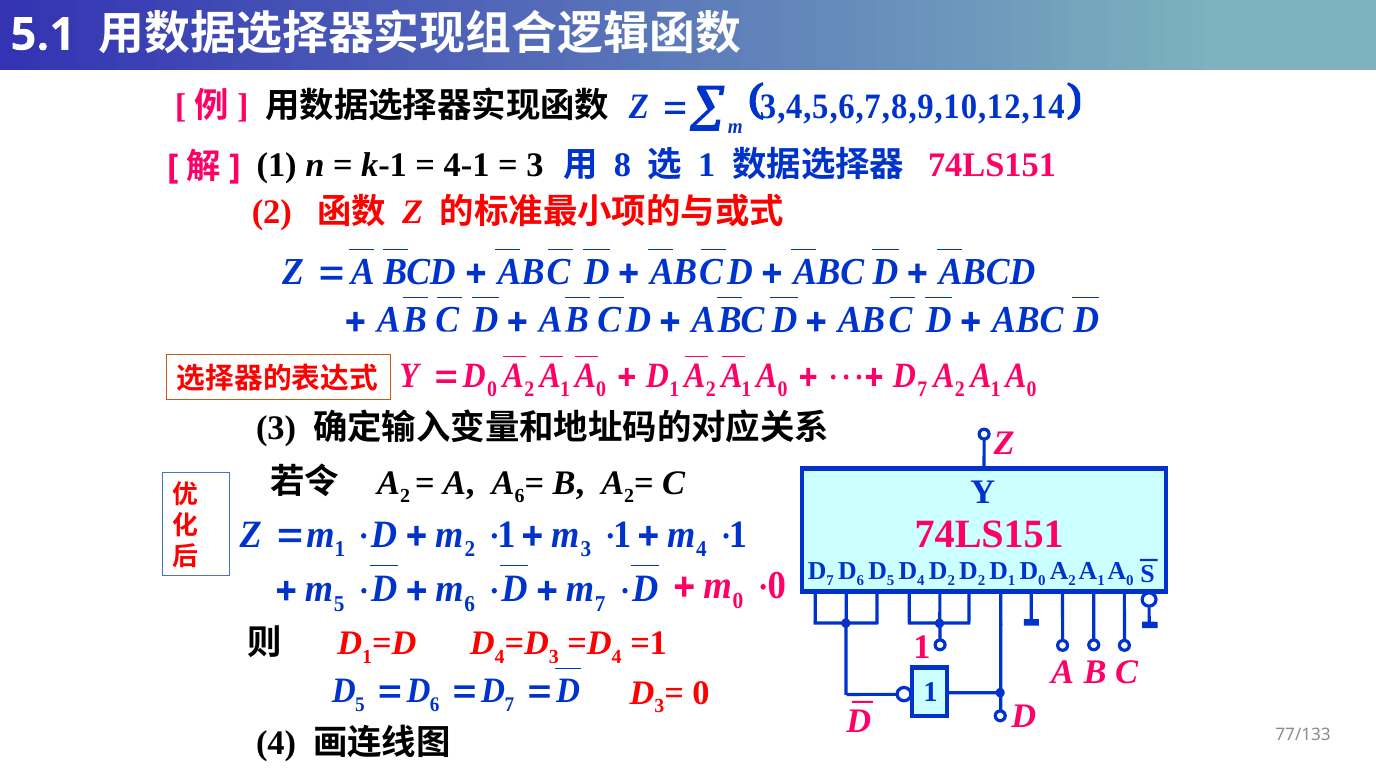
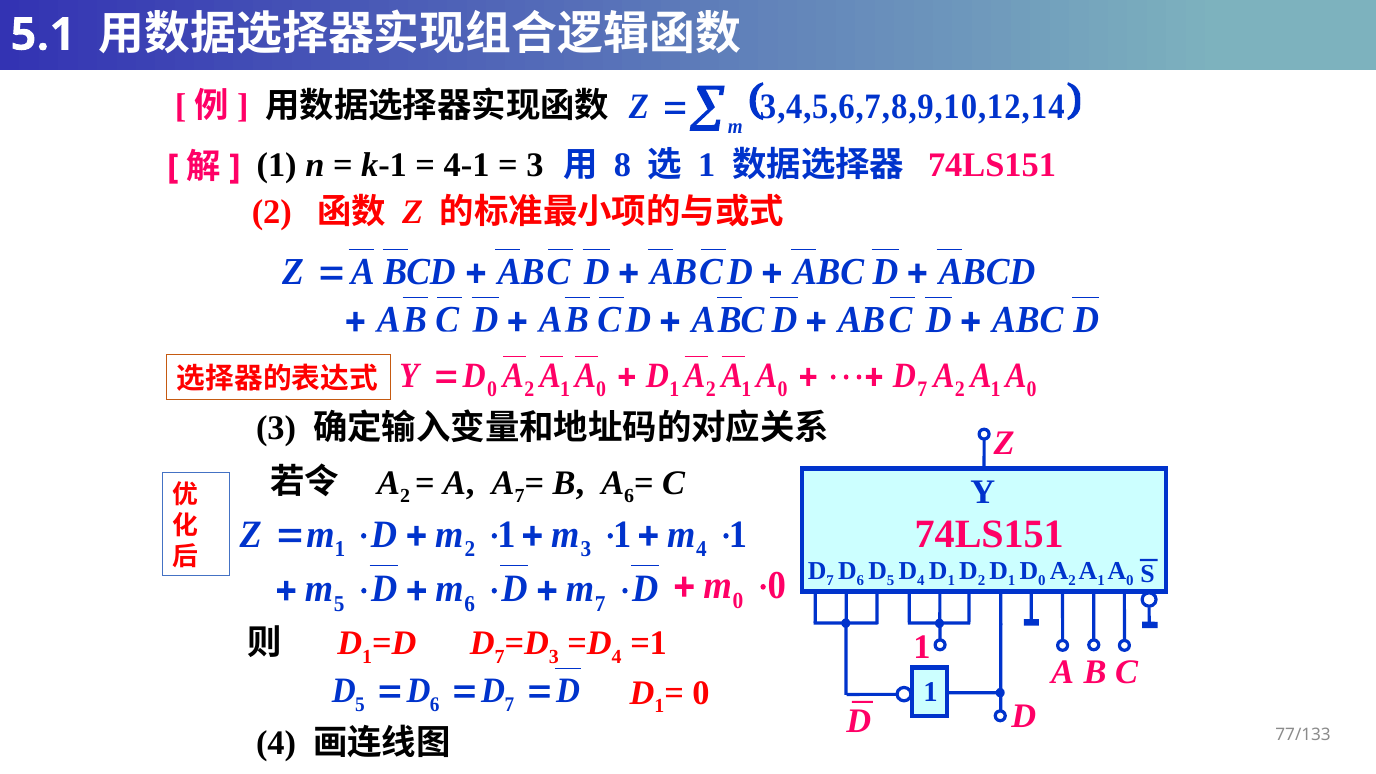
A 6: 6 -> 7
B A 2: 2 -> 6
4 D 2: 2 -> 1
4 at (500, 657): 4 -> 7
3 at (659, 706): 3 -> 1
